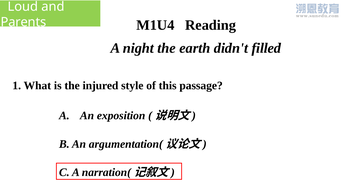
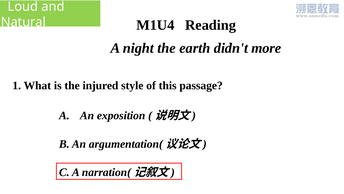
Parents: Parents -> Natural
filled: filled -> more
